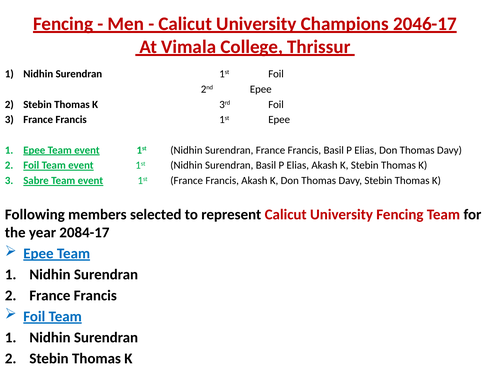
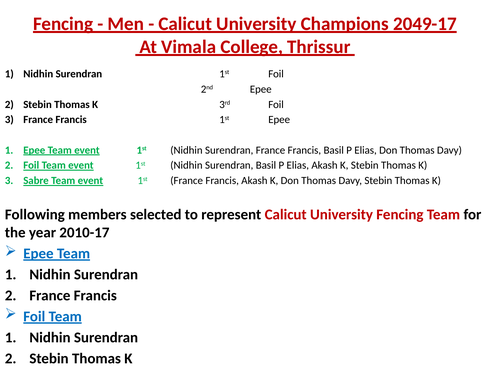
2046-17: 2046-17 -> 2049-17
2084-17: 2084-17 -> 2010-17
